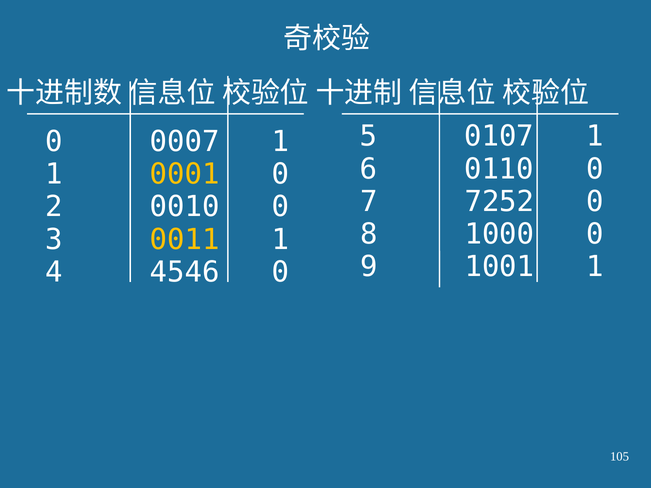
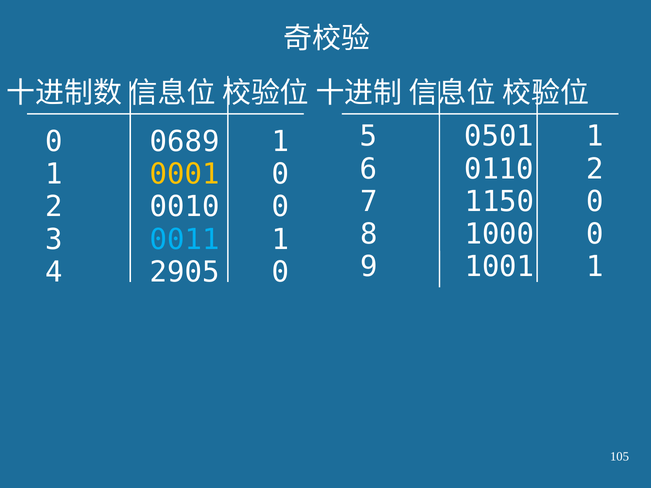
0107: 0107 -> 0501
0007: 0007 -> 0689
0110 0: 0 -> 2
7252: 7252 -> 1150
0011 colour: yellow -> light blue
4546: 4546 -> 2905
